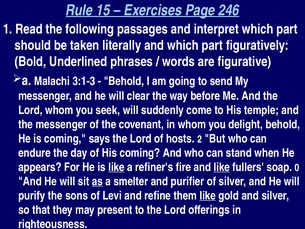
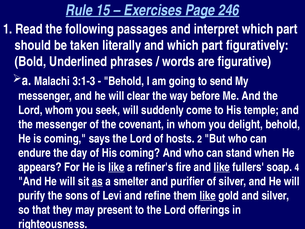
0: 0 -> 4
